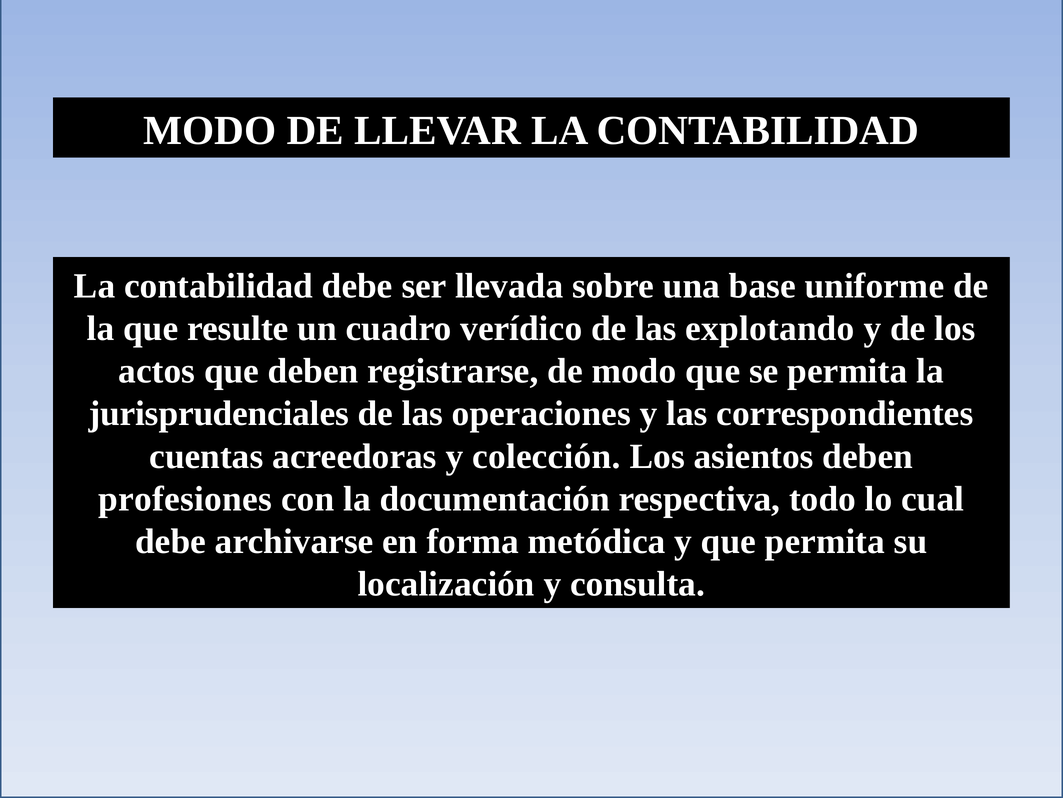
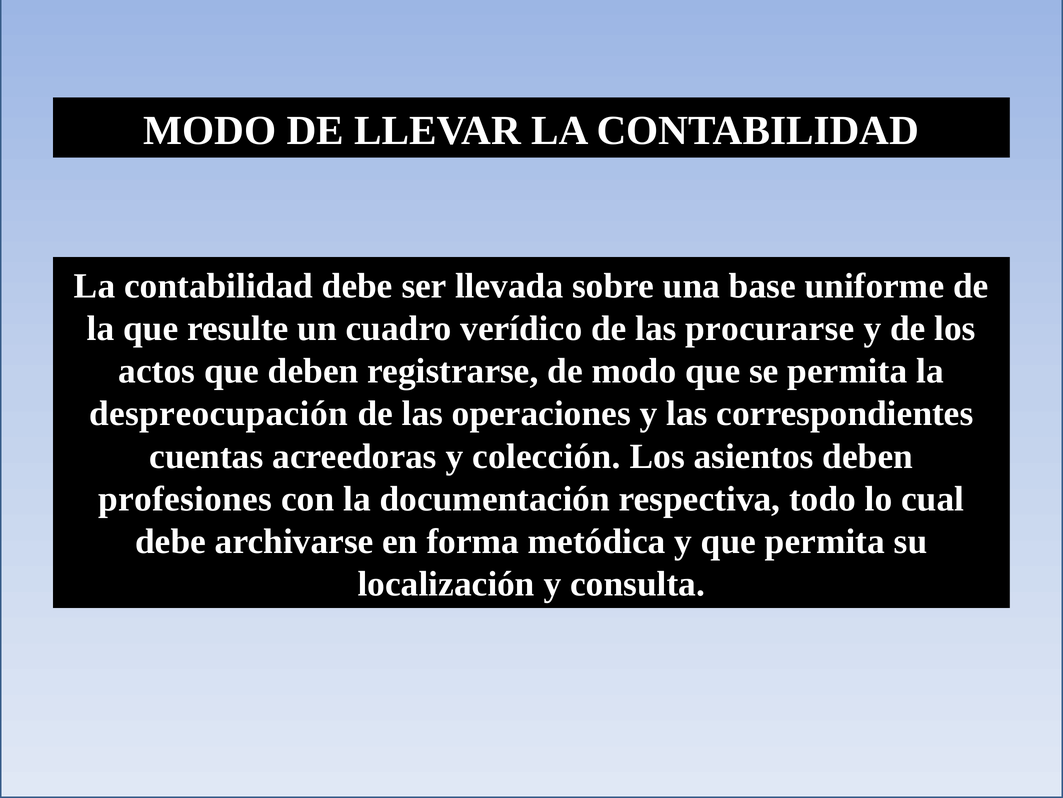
explotando: explotando -> procurarse
jurisprudenciales: jurisprudenciales -> despreocupación
